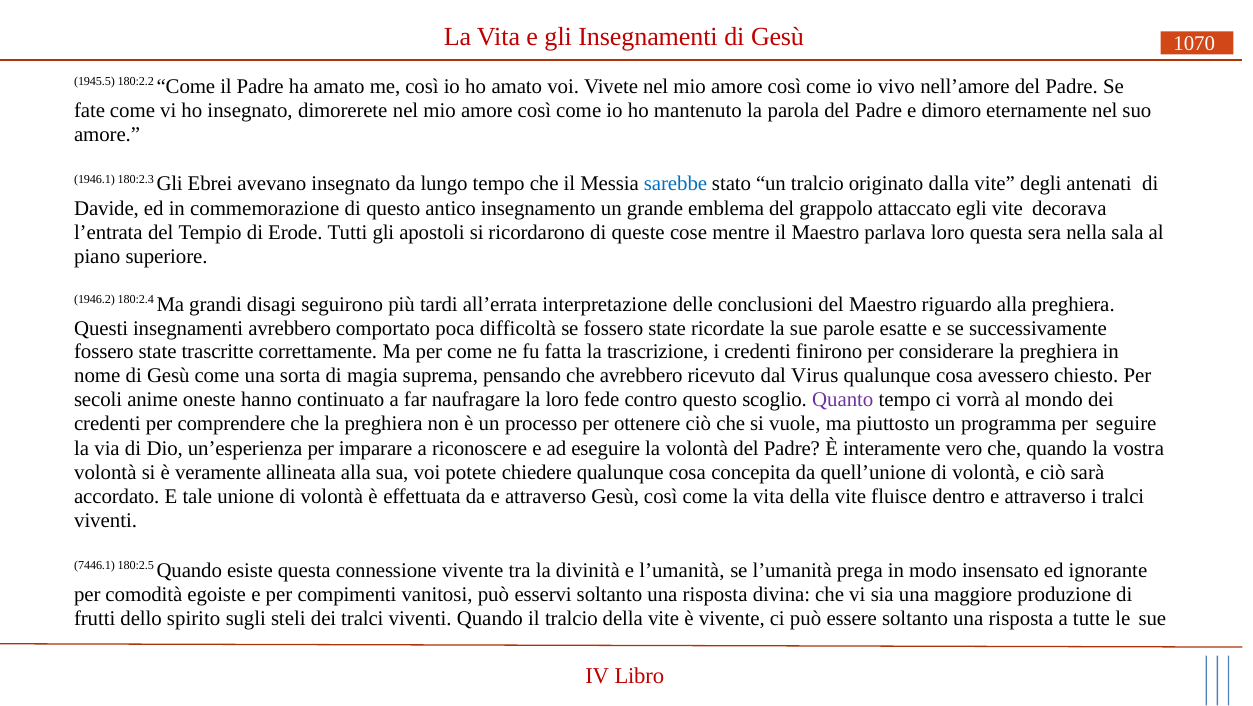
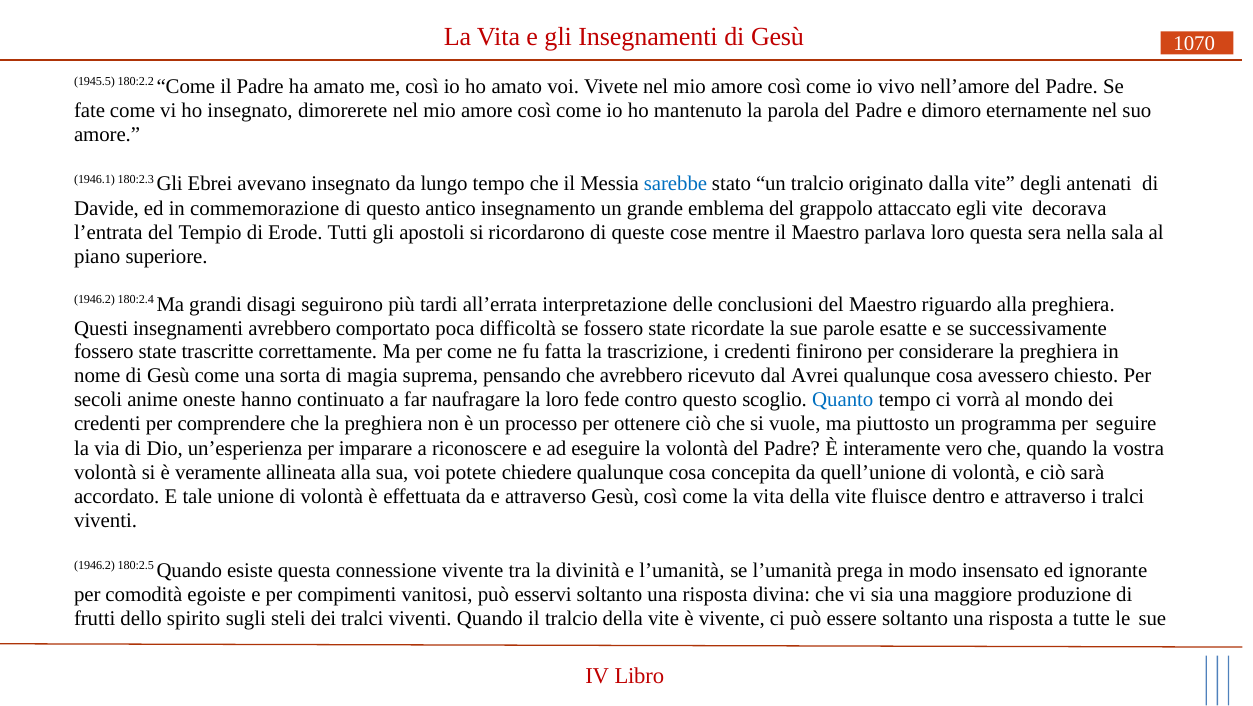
Virus: Virus -> Avrei
Quanto colour: purple -> blue
7446.1 at (95, 565): 7446.1 -> 1946.2
